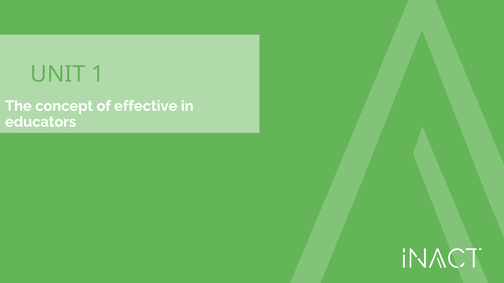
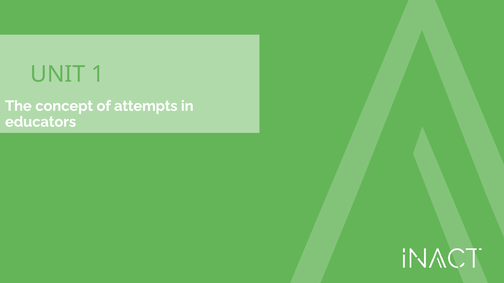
effective: effective -> attempts
